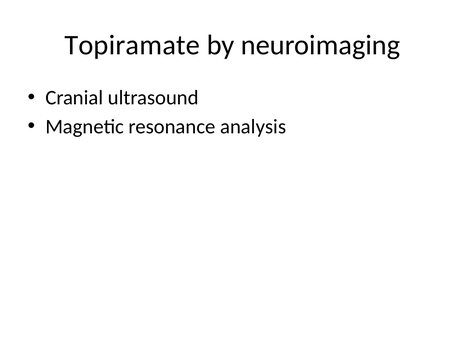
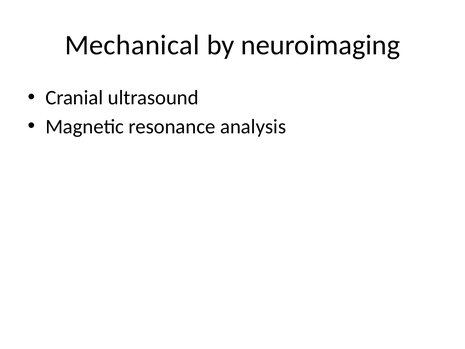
Topiramate: Topiramate -> Mechanical
